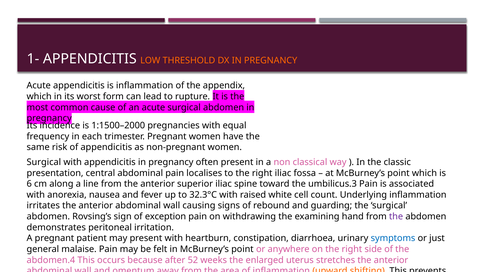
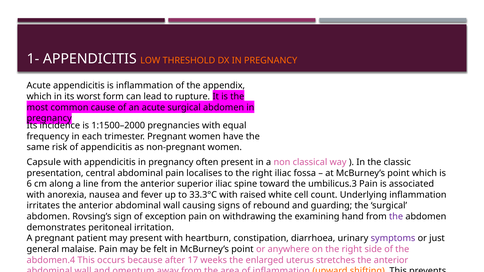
Surgical at (44, 162): Surgical -> Capsule
32.3°C: 32.3°C -> 33.3°C
symptoms colour: blue -> purple
52: 52 -> 17
